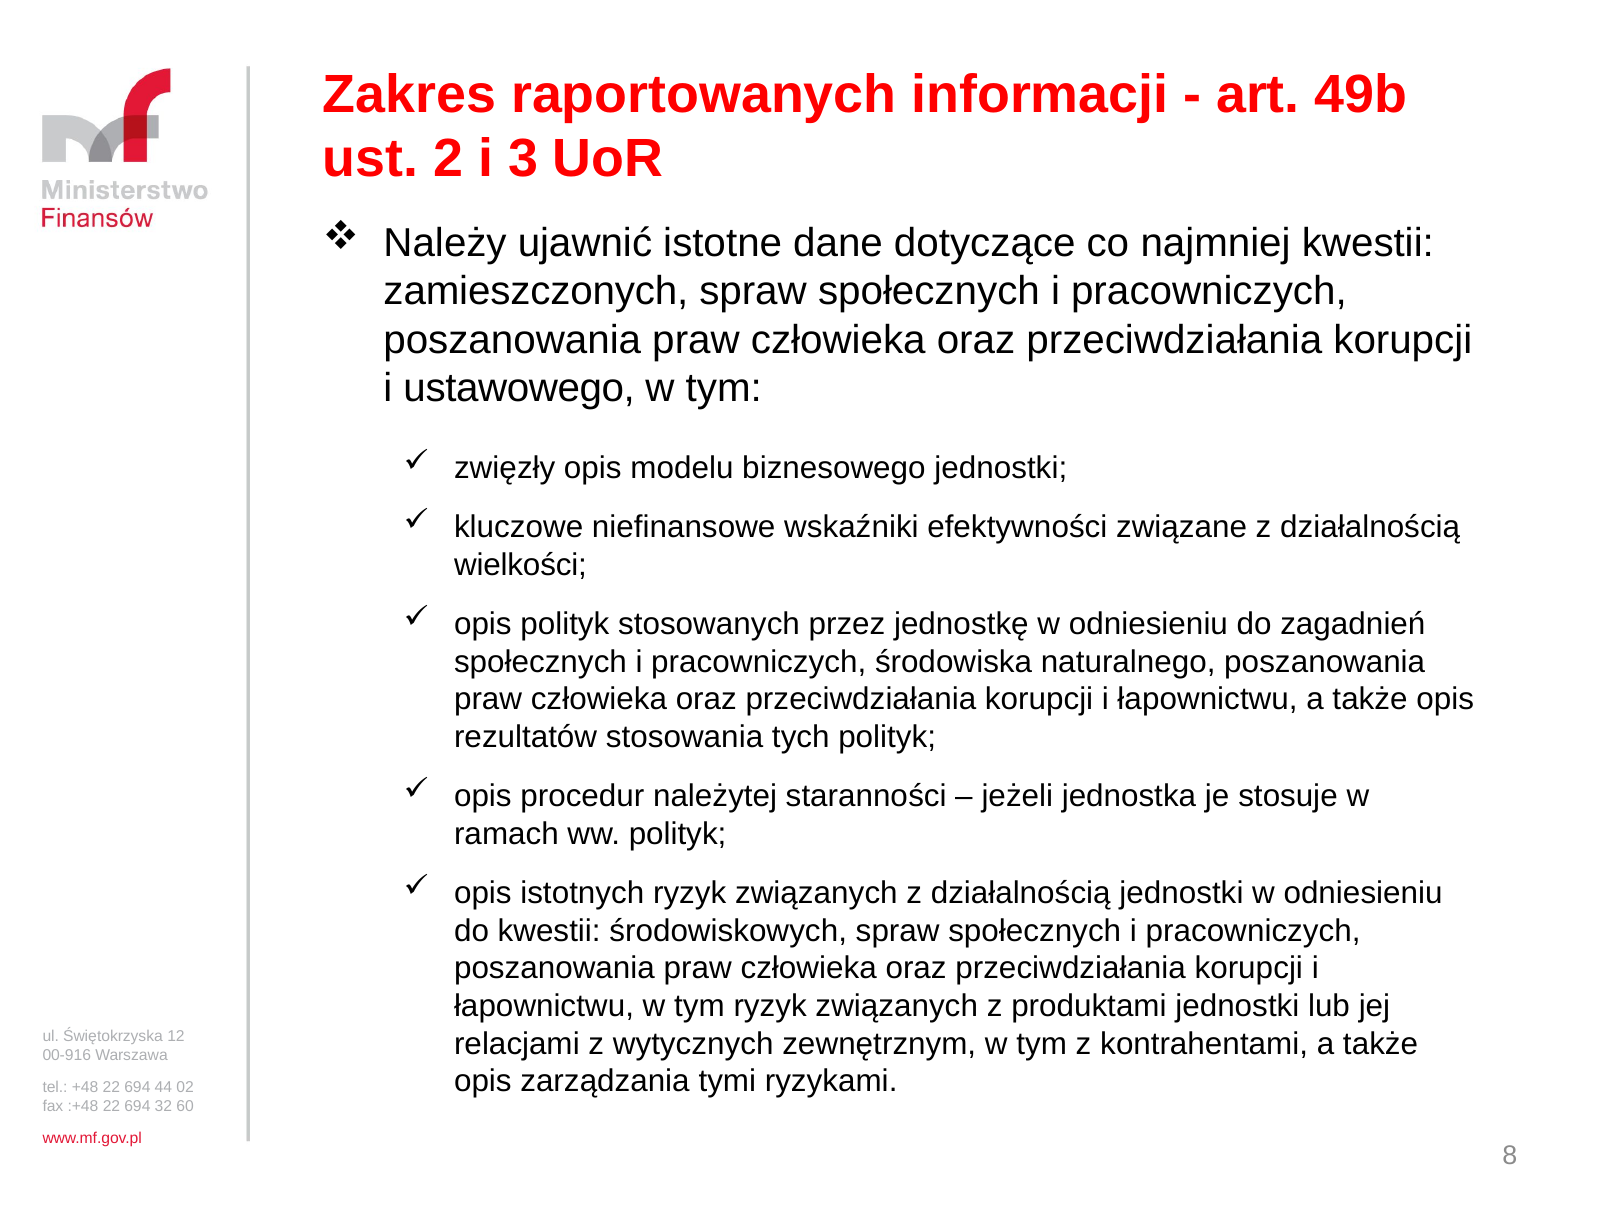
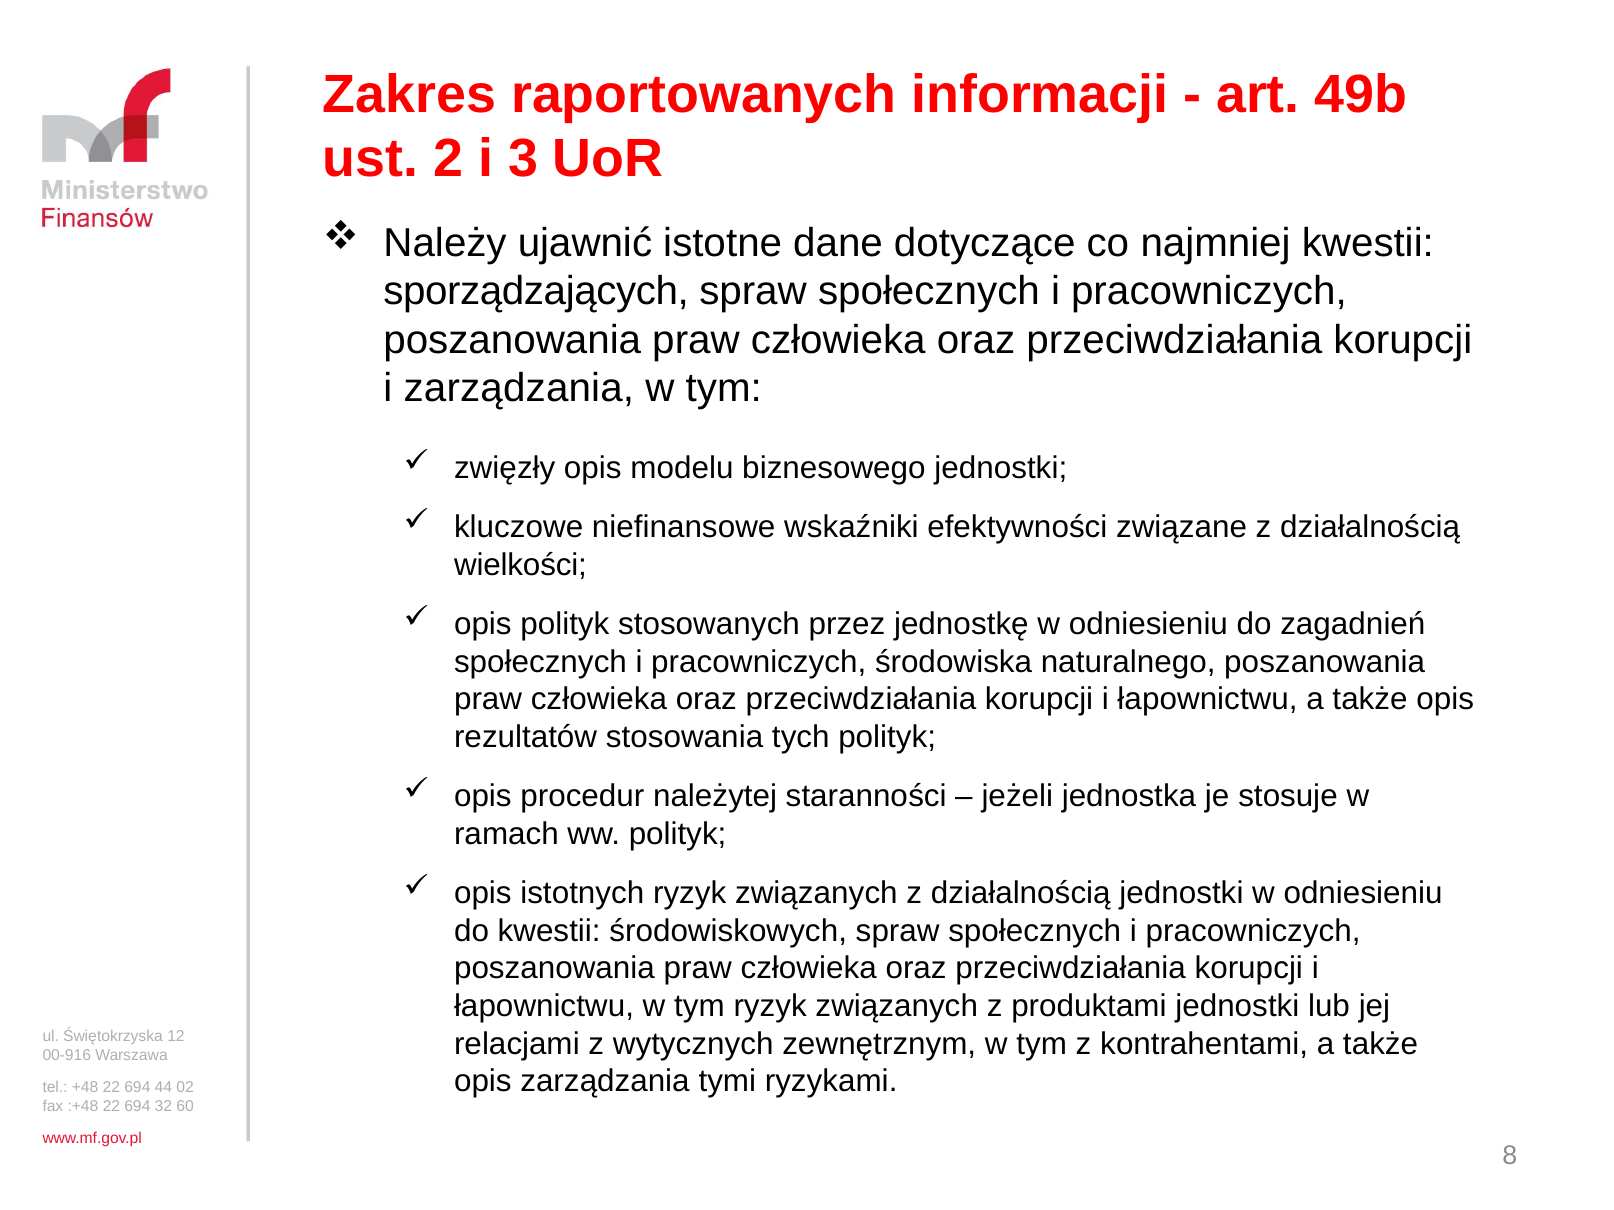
zamieszczonych: zamieszczonych -> sporządzających
i ustawowego: ustawowego -> zarządzania
